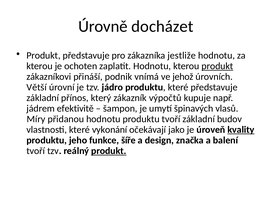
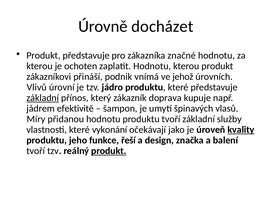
jestliže: jestliže -> značné
produkt at (217, 66) underline: present -> none
Větší: Větší -> Vlivů
základní at (43, 98) underline: none -> present
výpočtů: výpočtů -> doprava
budov: budov -> služby
šíře: šíře -> řeší
